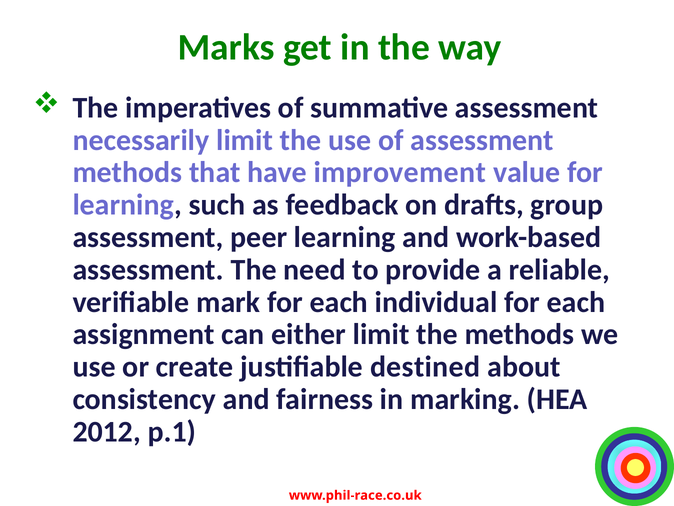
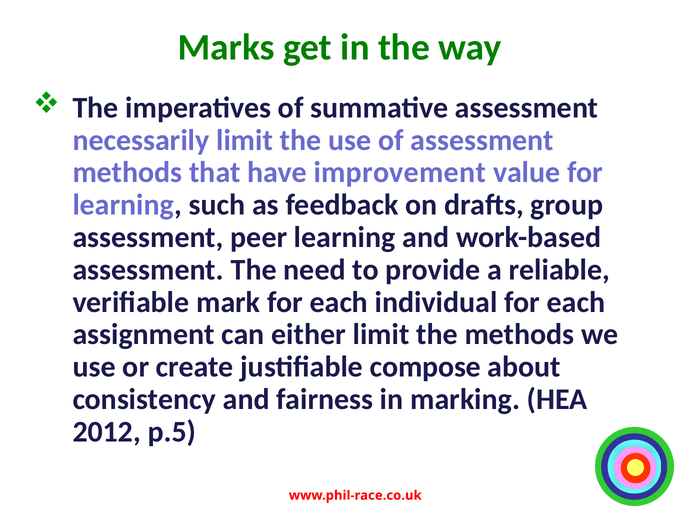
destined: destined -> compose
p.1: p.1 -> p.5
